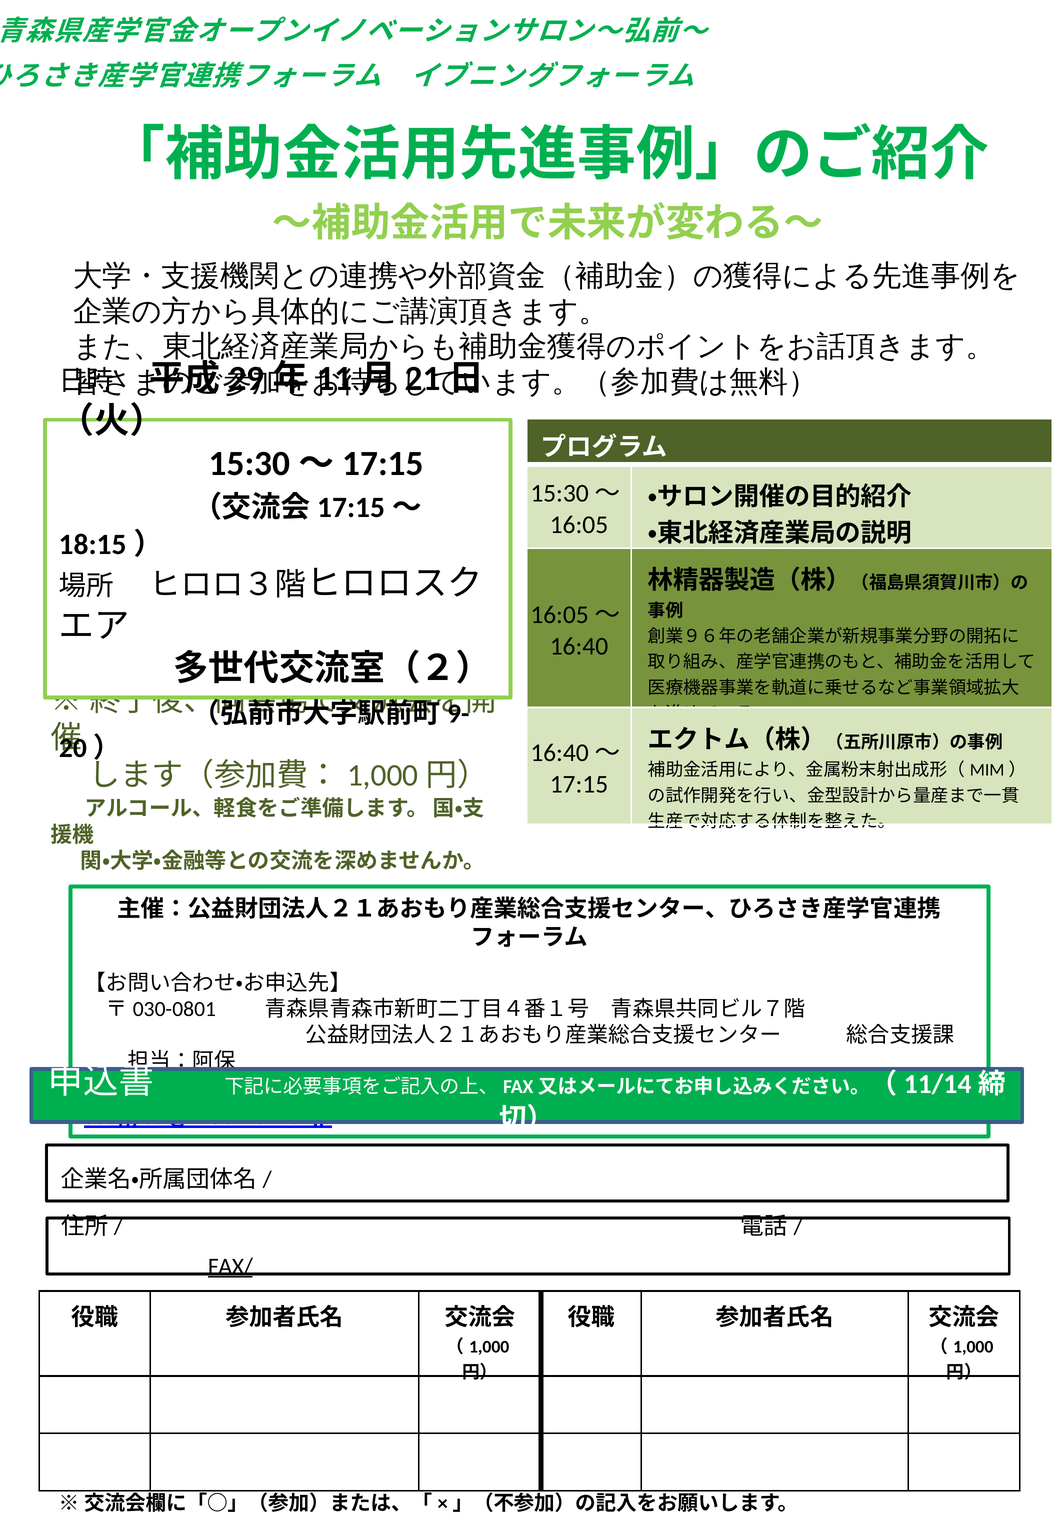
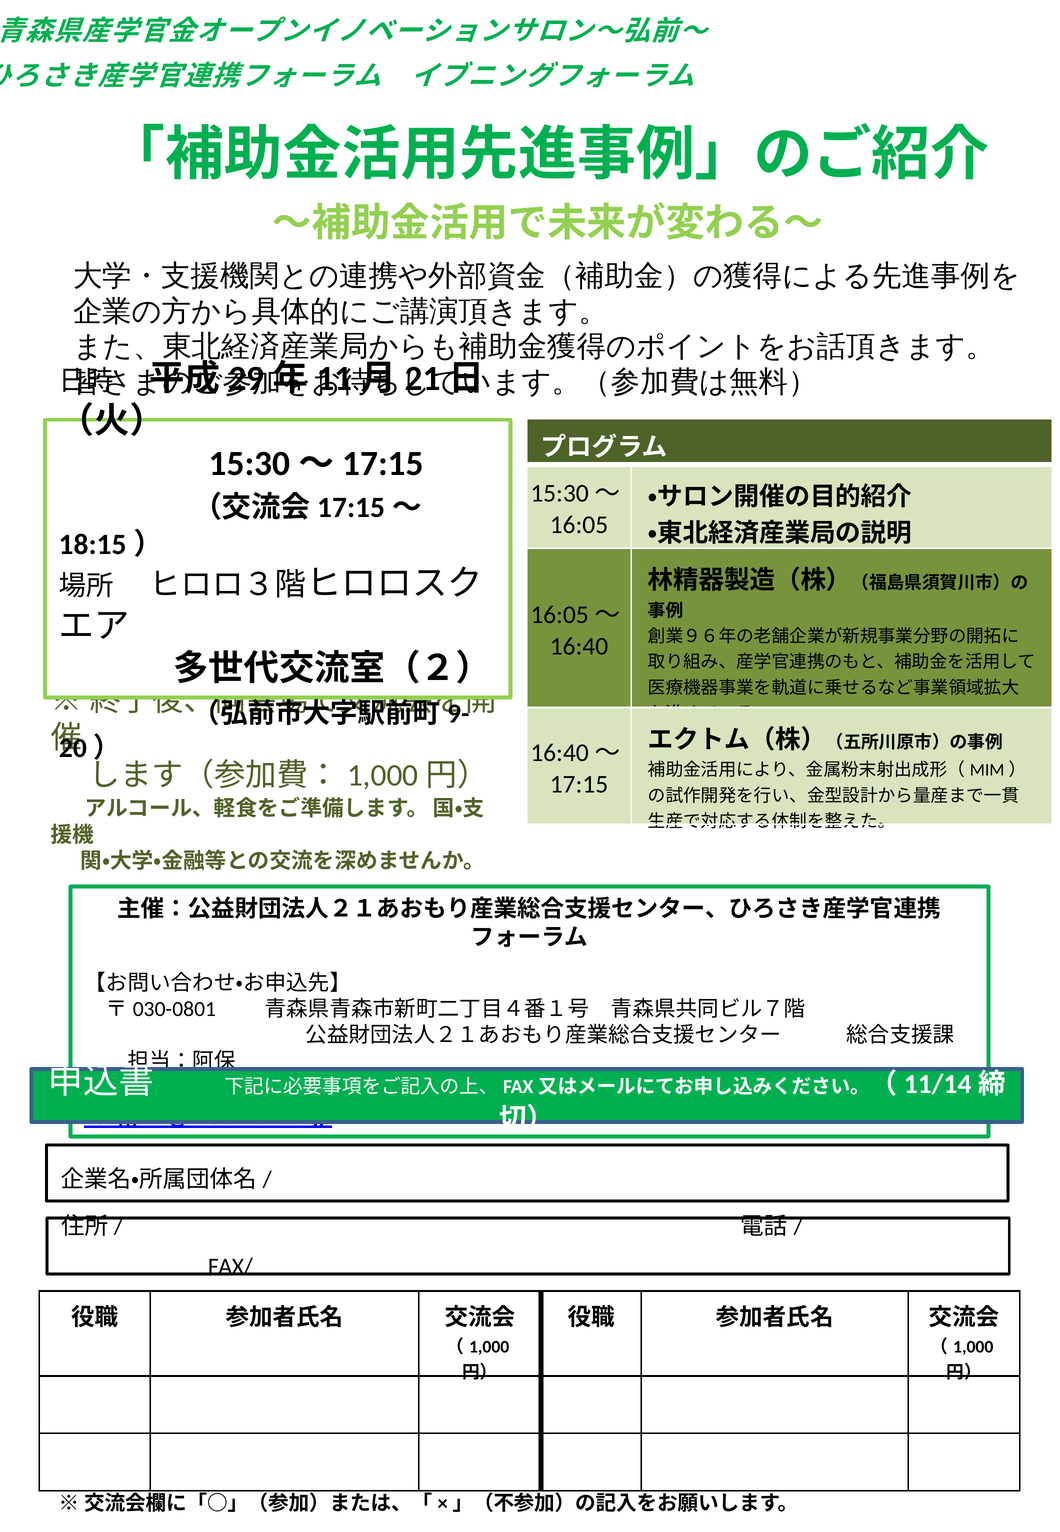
FAX/ underline: present -> none
